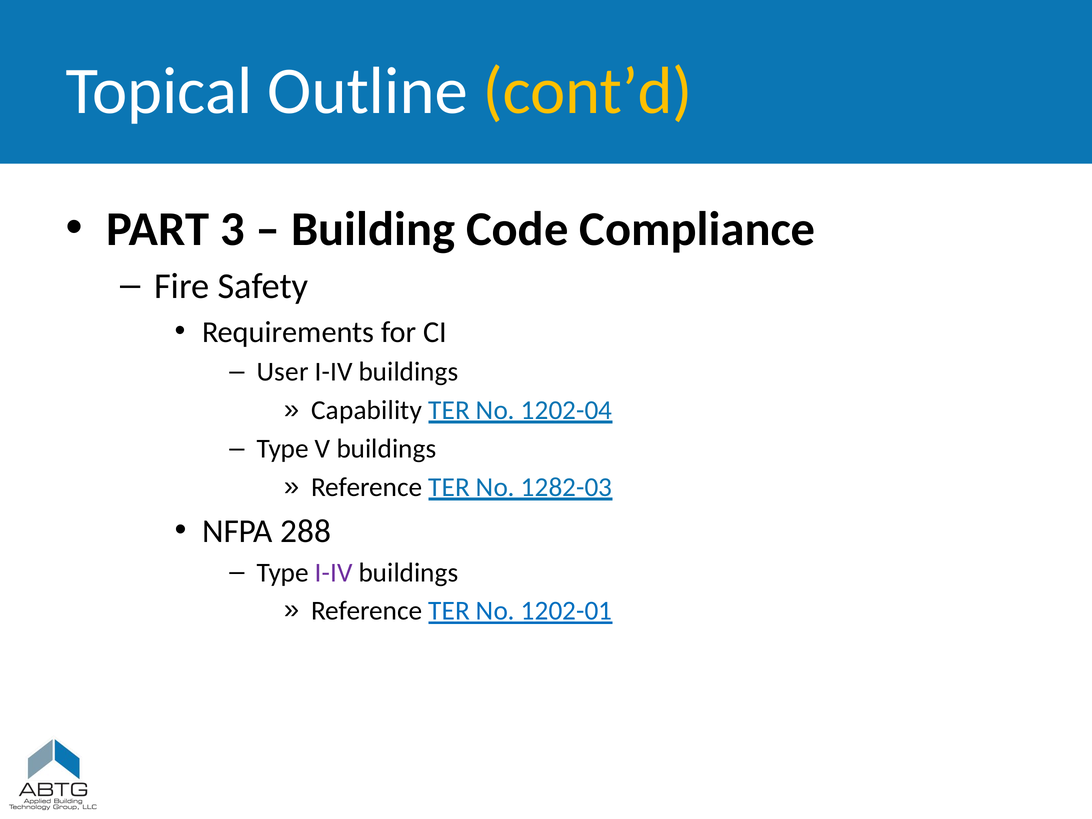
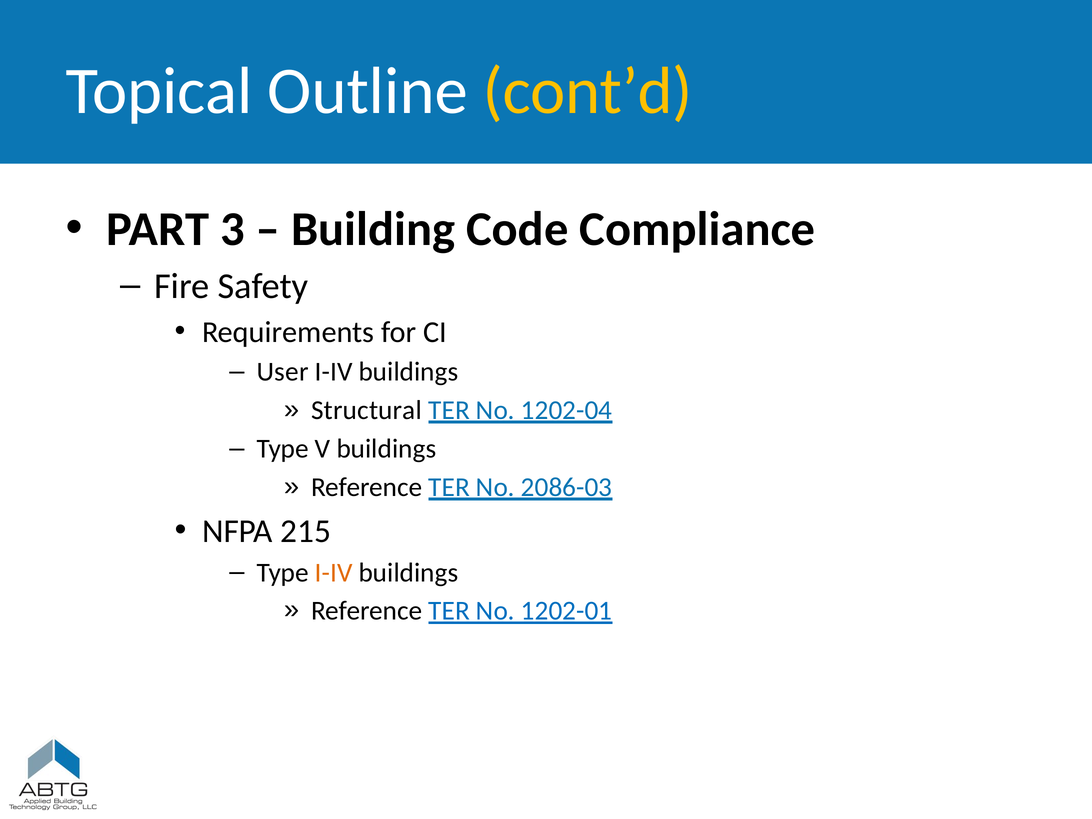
Capability: Capability -> Structural
1282-03: 1282-03 -> 2086-03
288: 288 -> 215
I-IV at (334, 573) colour: purple -> orange
